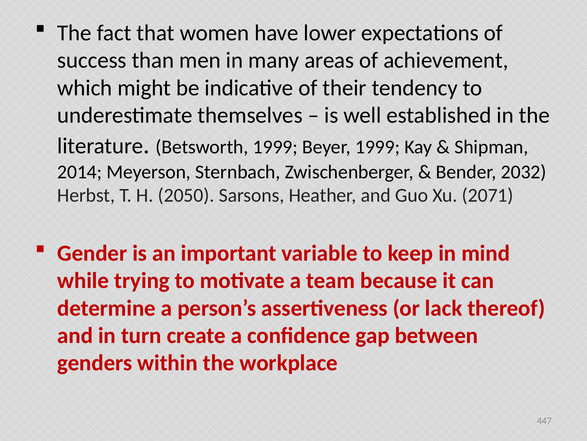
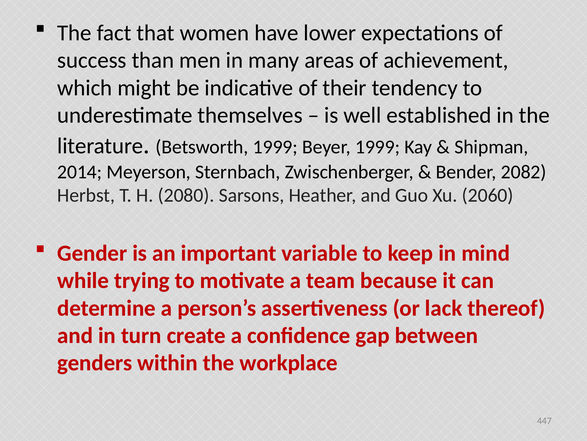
2032: 2032 -> 2082
2050: 2050 -> 2080
2071: 2071 -> 2060
